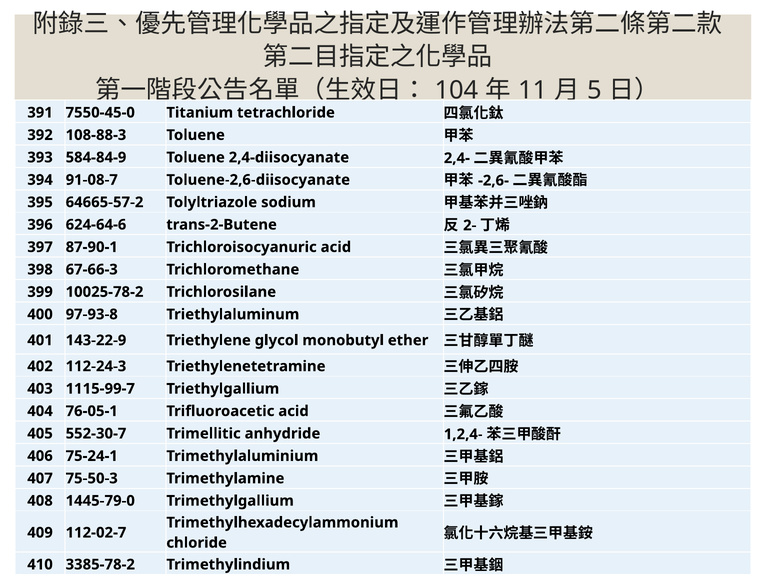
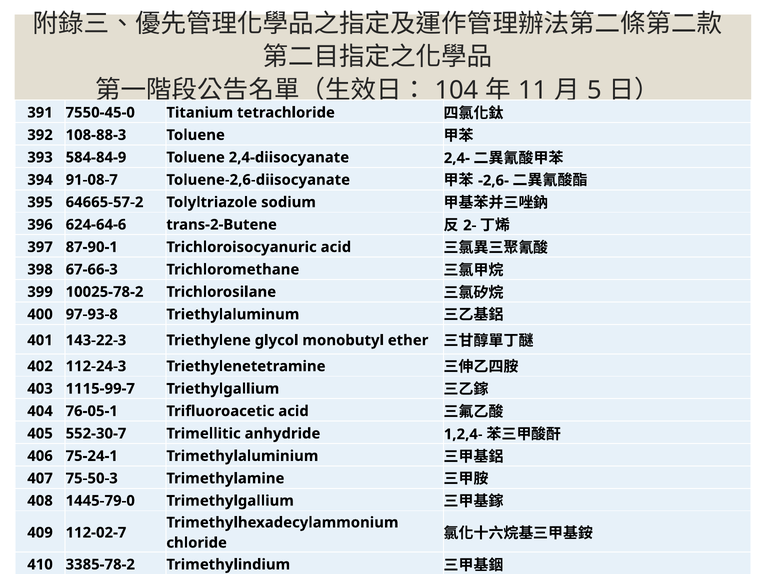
143-22-9: 143-22-9 -> 143-22-3
